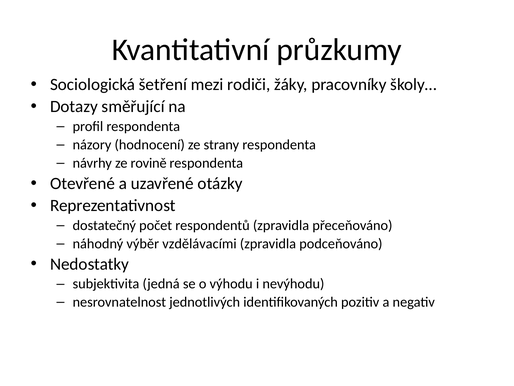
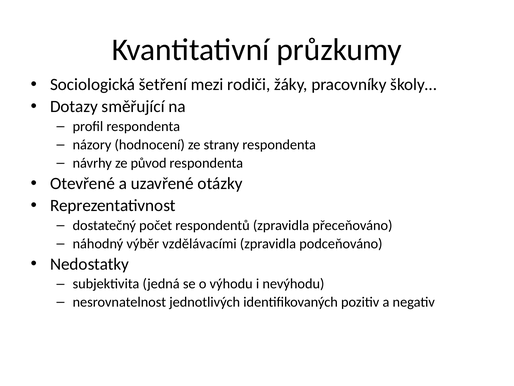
rovině: rovině -> původ
